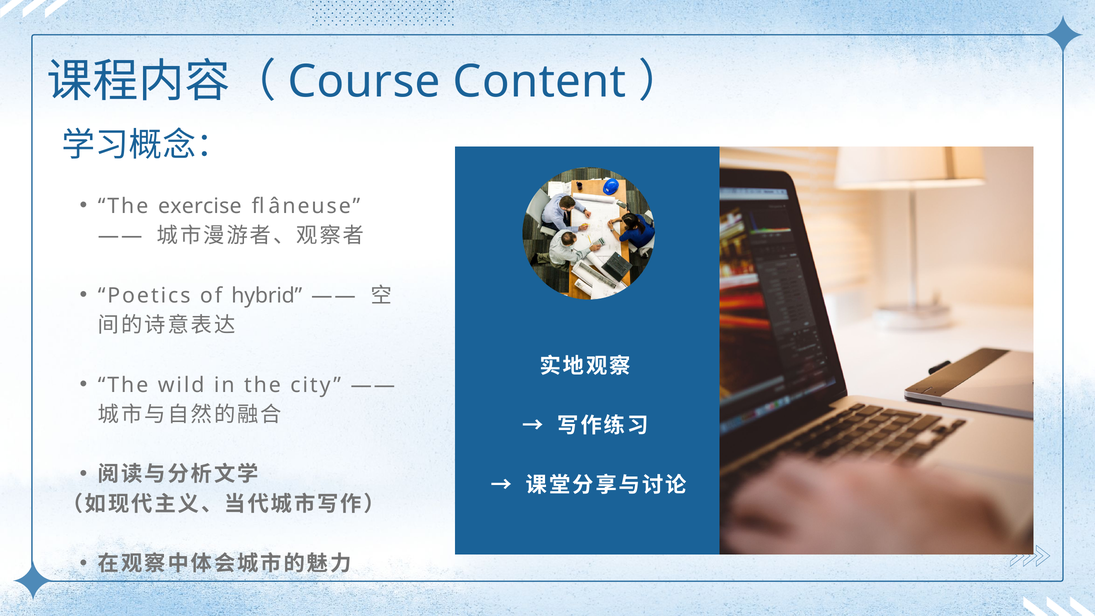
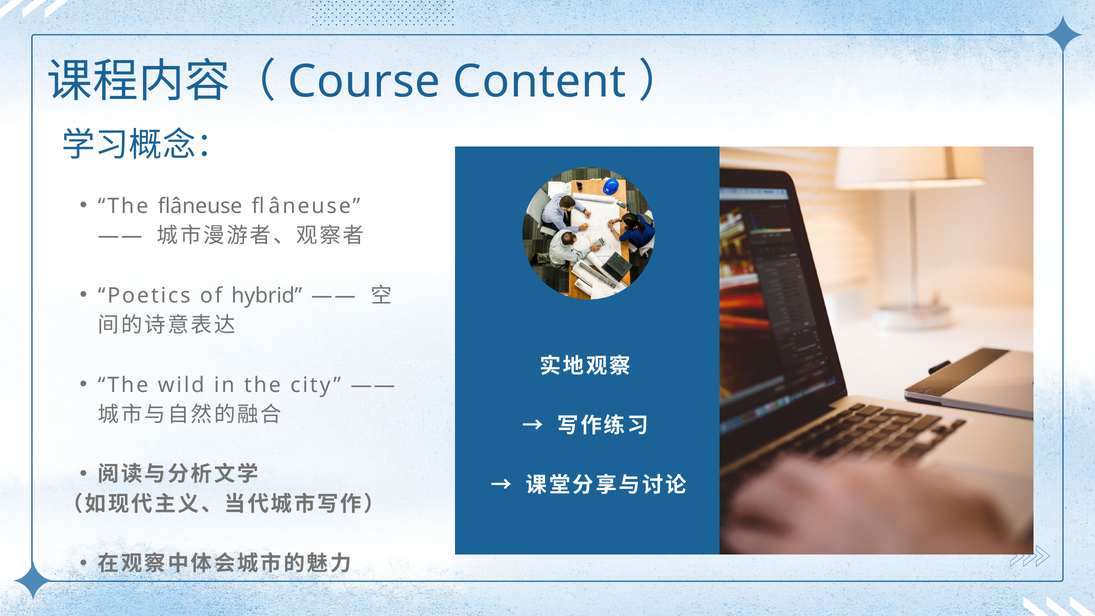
The exercise: exercise -> flâneuse
